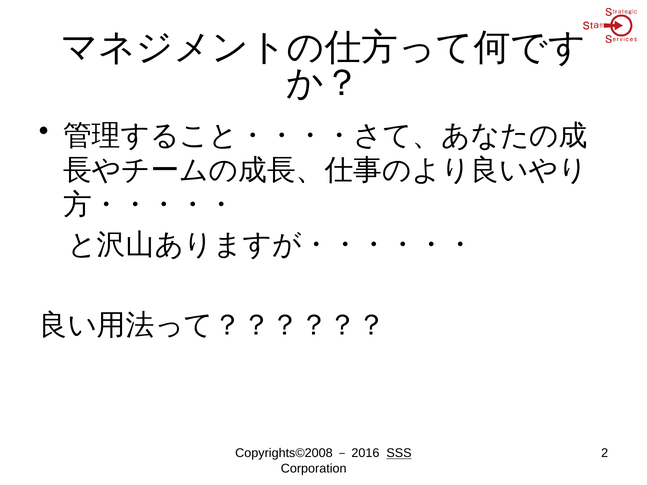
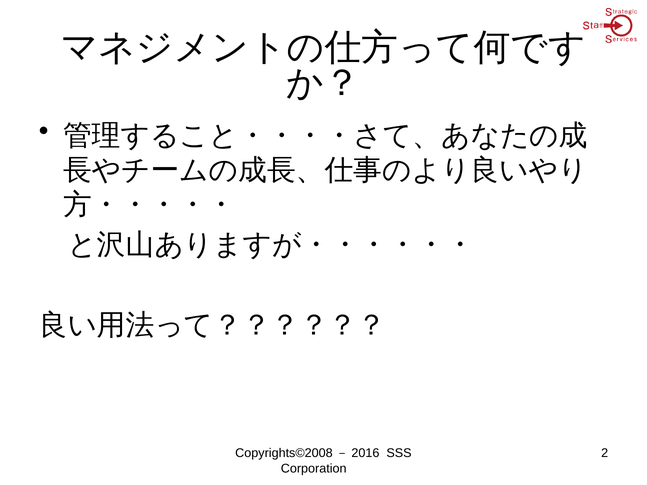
SSS underline: present -> none
